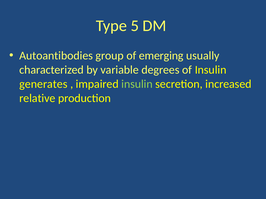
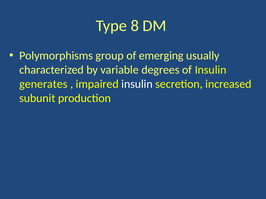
5: 5 -> 8
Autoantibodies: Autoantibodies -> Polymorphisms
insulin at (137, 84) colour: light green -> white
relative: relative -> subunit
